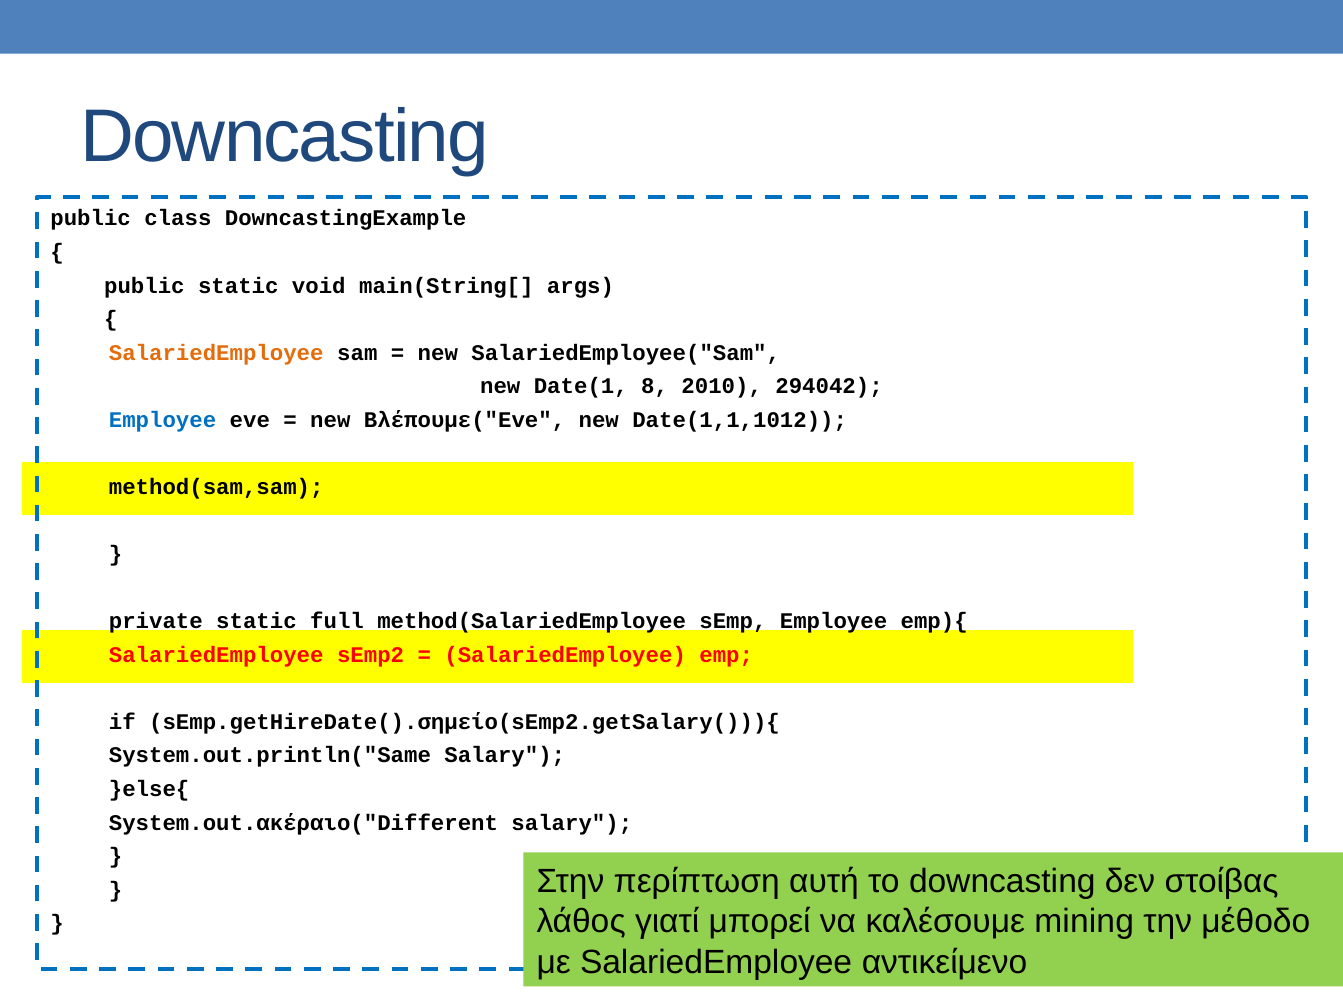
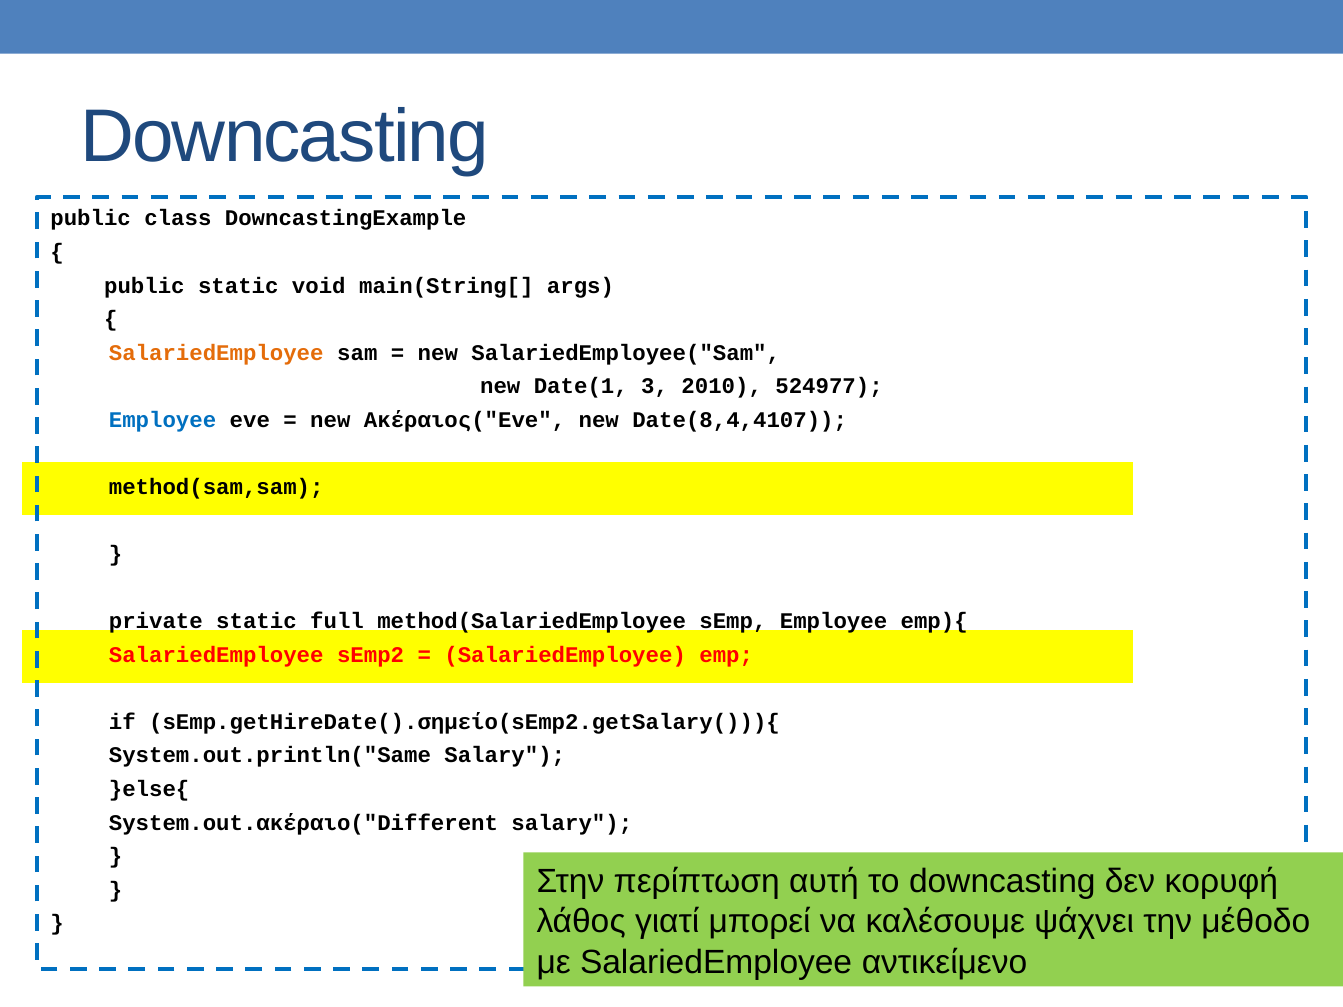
8: 8 -> 3
294042: 294042 -> 524977
Βλέπουμε("Eve: Βλέπουμε("Eve -> Ακέραιος("Eve
Date(1,1,1012: Date(1,1,1012 -> Date(8,4,4107
στοίβας: στοίβας -> κορυφή
mining: mining -> ψάχνει
